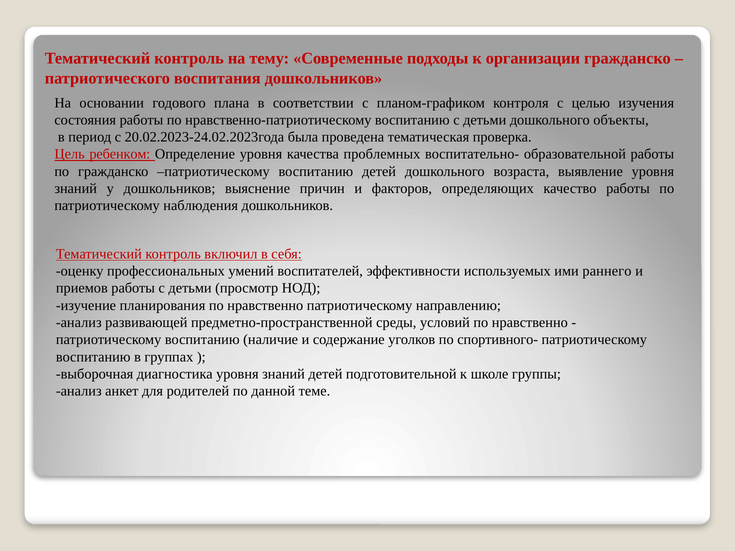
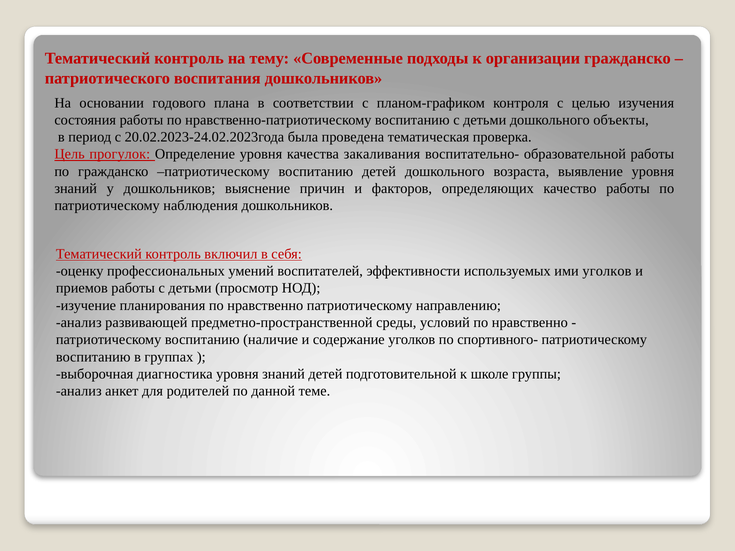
ребенком: ребенком -> прогулок
проблемных: проблемных -> закаливания
ими раннего: раннего -> уголков
